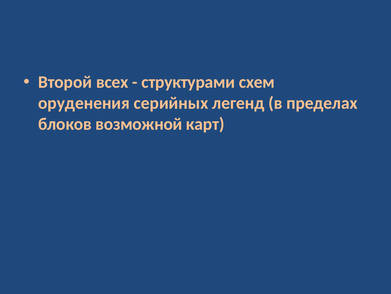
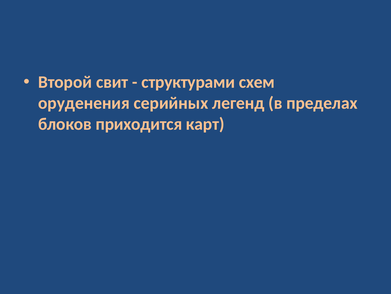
всех: всех -> свит
возможной: возможной -> приходится
